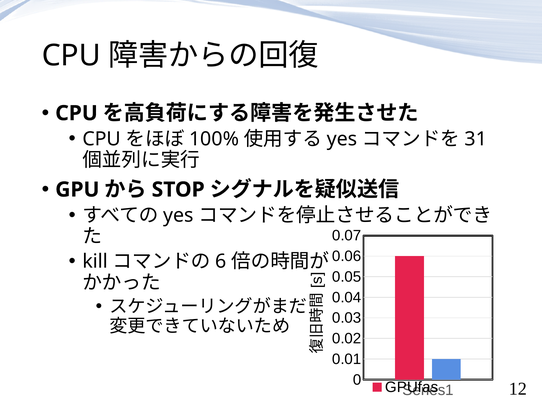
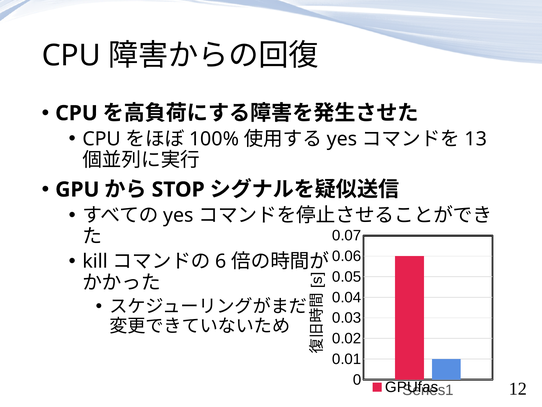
31: 31 -> 13
